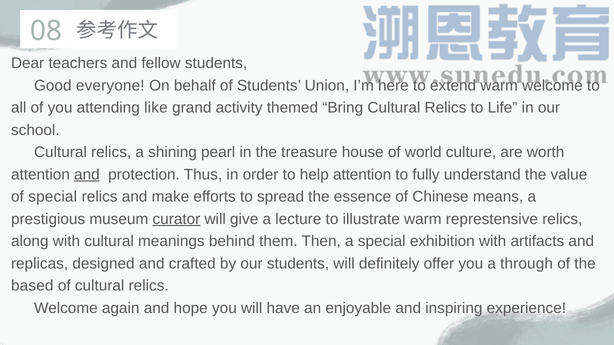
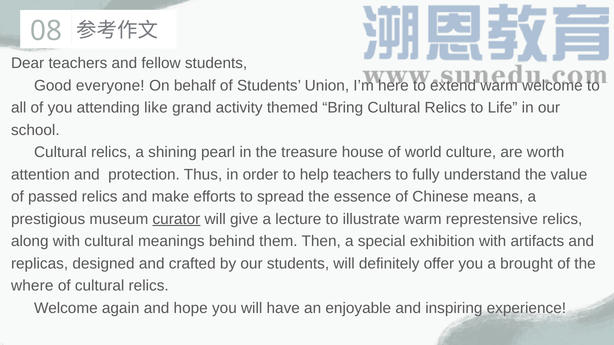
and at (87, 175) underline: present -> none
help attention: attention -> teachers
of special: special -> passed
through: through -> brought
based: based -> where
